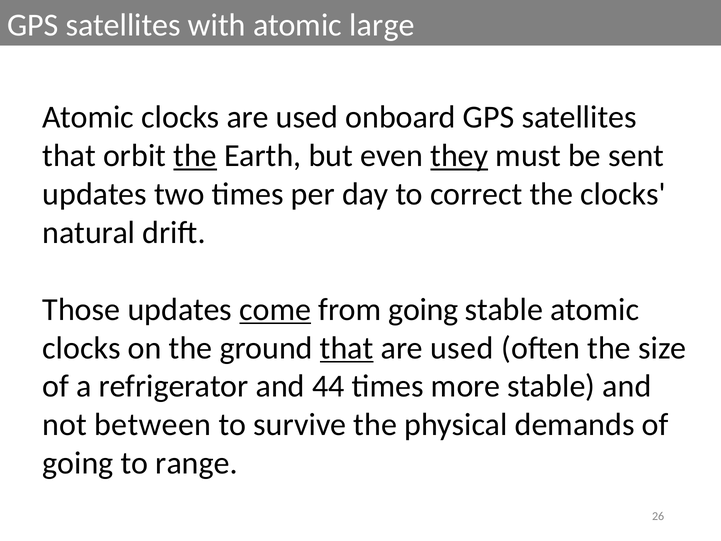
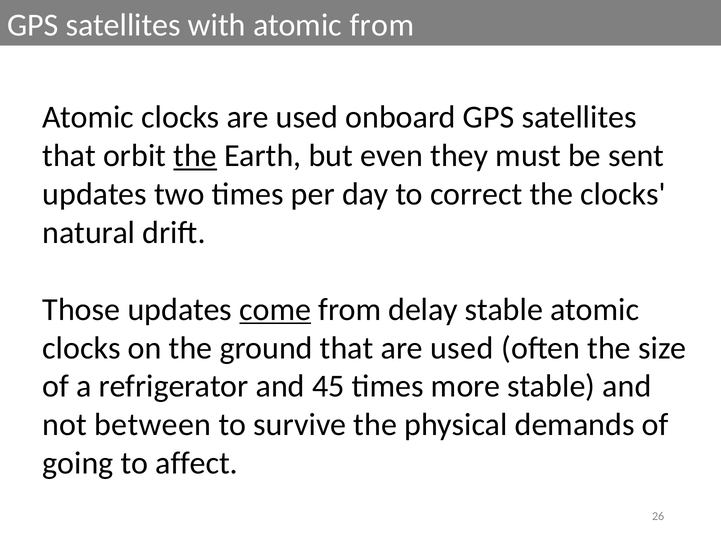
atomic large: large -> from
they underline: present -> none
from going: going -> delay
that at (347, 348) underline: present -> none
44: 44 -> 45
range: range -> affect
